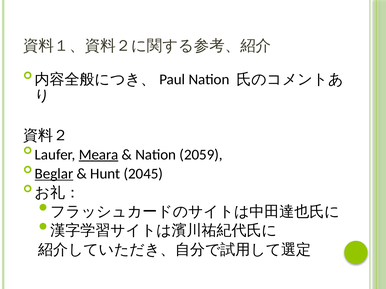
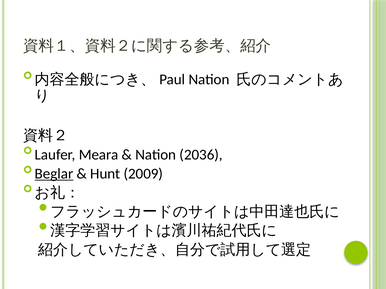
Meara underline: present -> none
2059: 2059 -> 2036
2045: 2045 -> 2009
